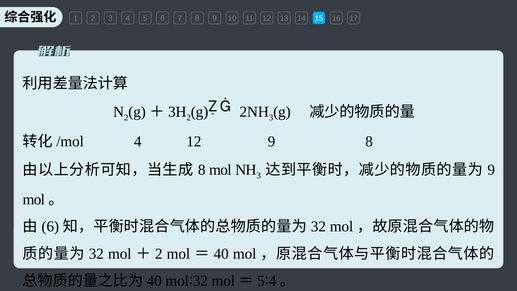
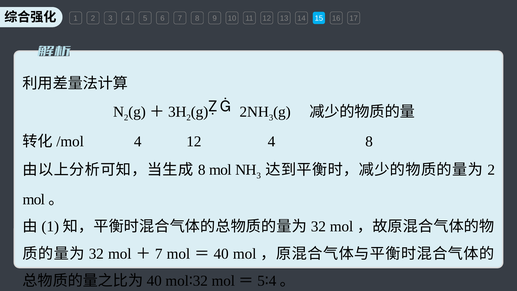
12 9: 9 -> 4
9 at (491, 170): 9 -> 2
6 at (50, 227): 6 -> 1
2 at (159, 254): 2 -> 7
